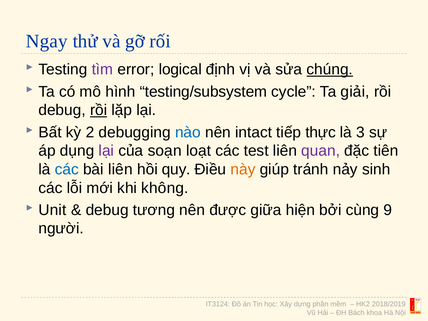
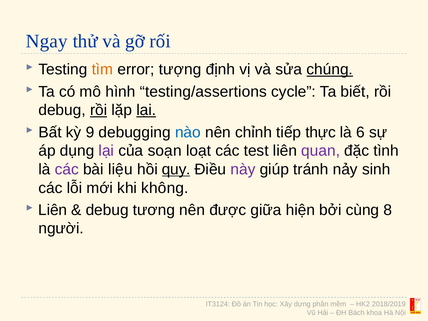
tìm colour: purple -> orange
logical: logical -> tượng
testing/subsystem: testing/subsystem -> testing/assertions
giải: giải -> biết
lại at (146, 110) underline: none -> present
2: 2 -> 9
intact: intact -> chỉnh
3: 3 -> 6
tiên: tiên -> tình
các at (67, 169) colour: blue -> purple
bài liên: liên -> liệu
quy underline: none -> present
này colour: orange -> purple
Unit at (53, 210): Unit -> Liên
9: 9 -> 8
